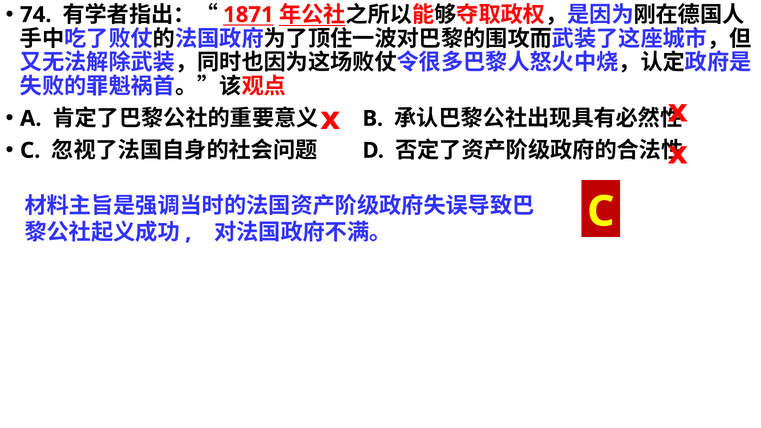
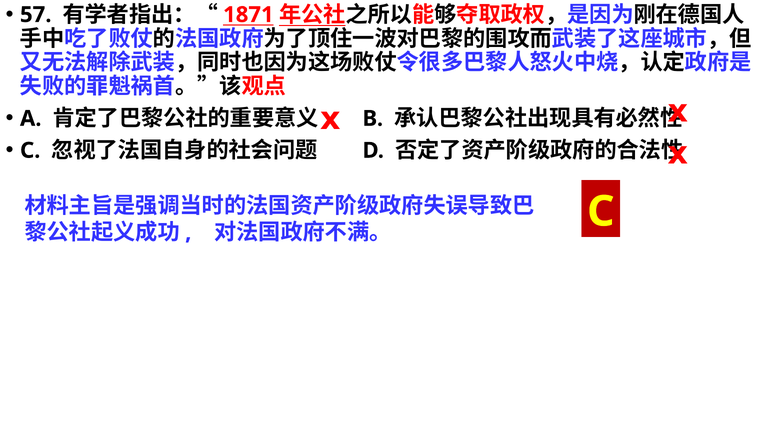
74: 74 -> 57
